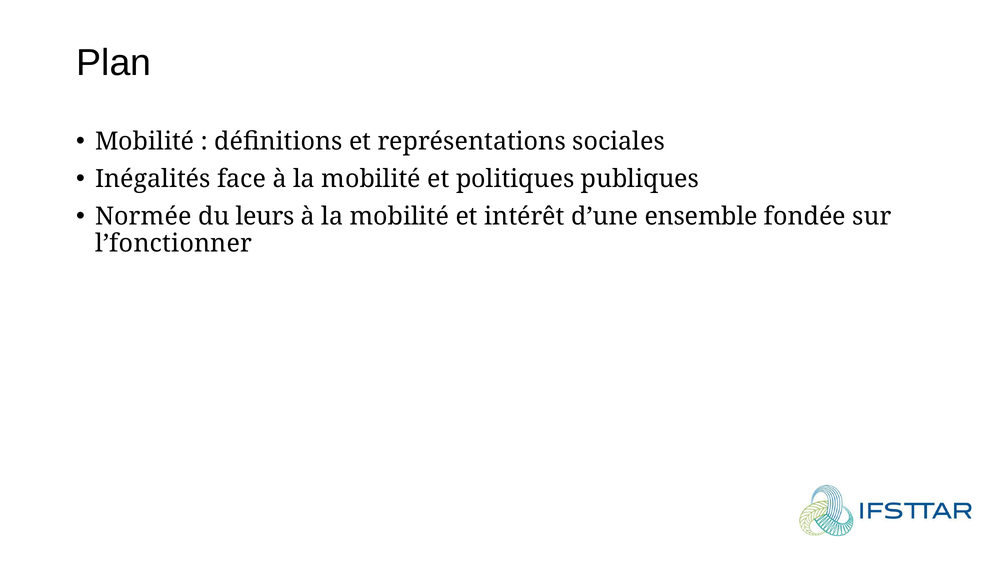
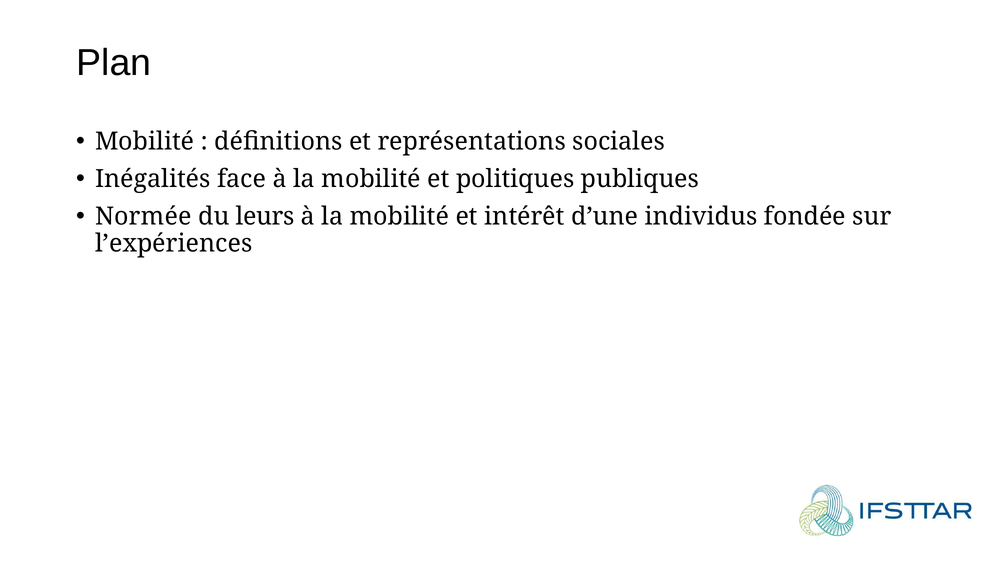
ensemble: ensemble -> individus
l’fonctionner: l’fonctionner -> l’expériences
